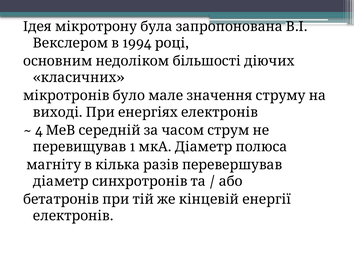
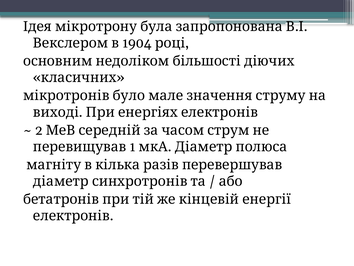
1994: 1994 -> 1904
4: 4 -> 2
